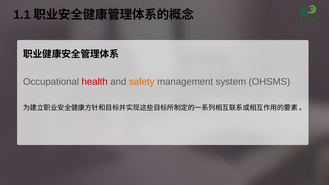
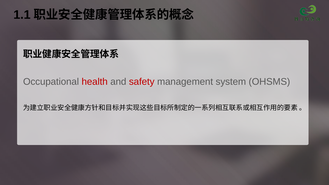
safety colour: orange -> red
